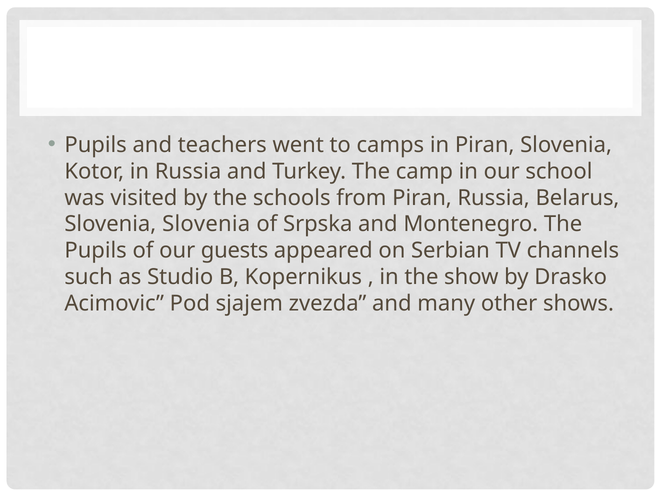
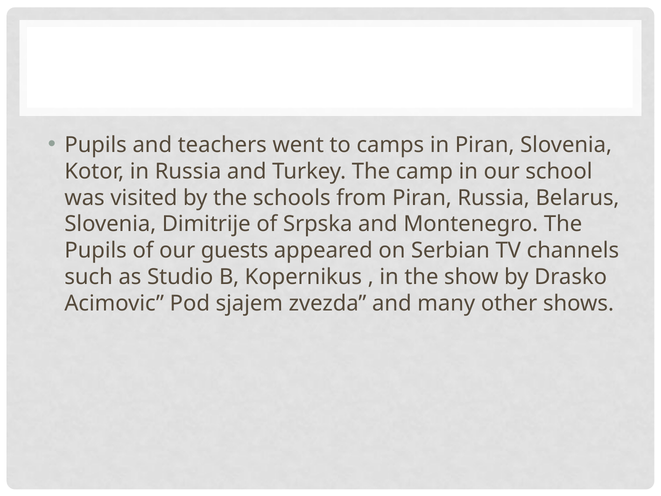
Slovenia Slovenia: Slovenia -> Dimitrije
